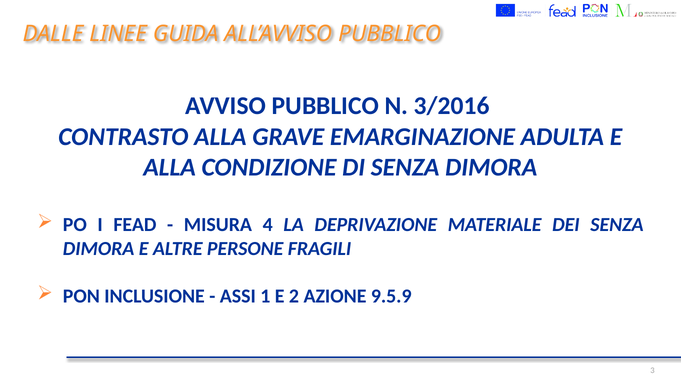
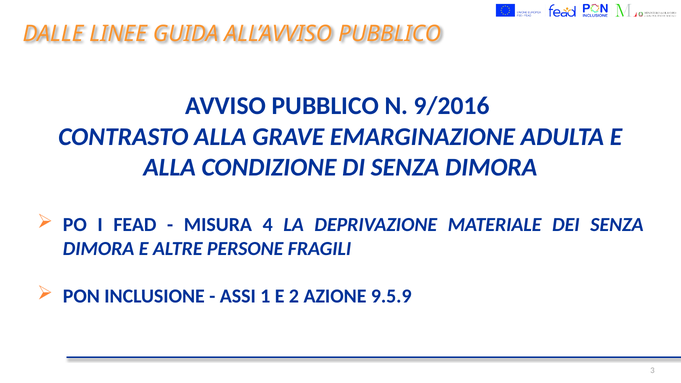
3/2016: 3/2016 -> 9/2016
